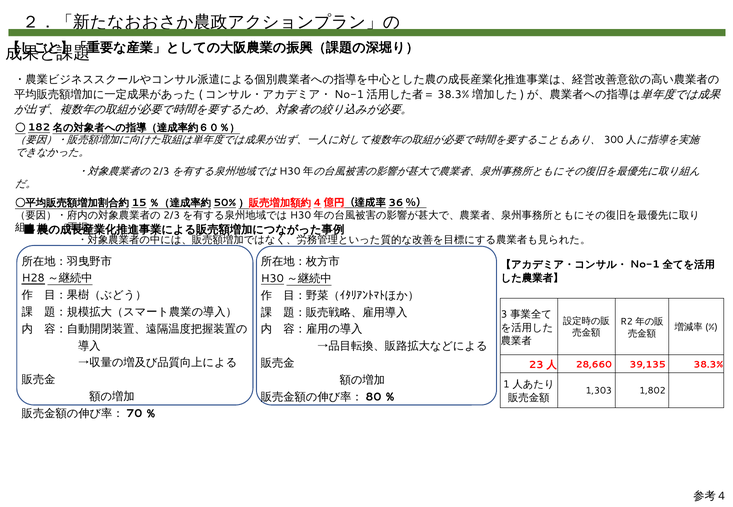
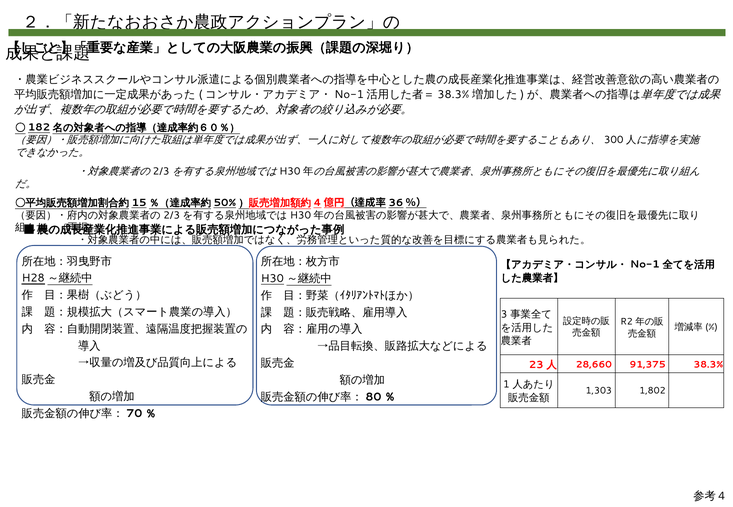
39,135: 39,135 -> 91,375
